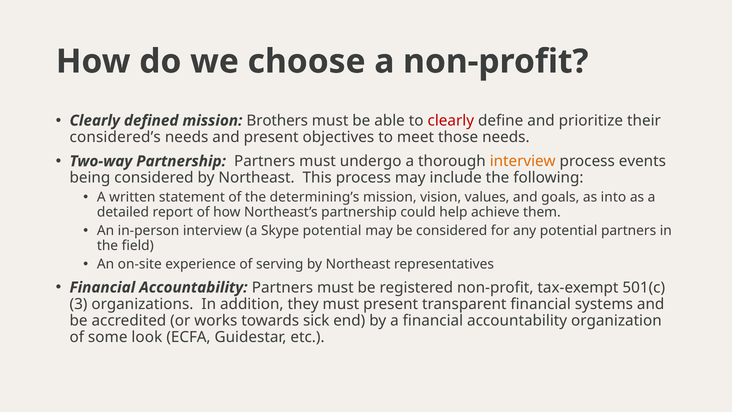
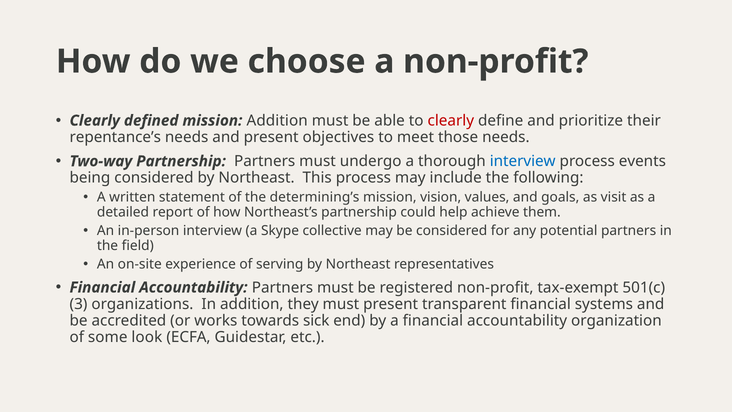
mission Brothers: Brothers -> Addition
considered’s: considered’s -> repentance’s
interview at (523, 161) colour: orange -> blue
into: into -> visit
Skype potential: potential -> collective
